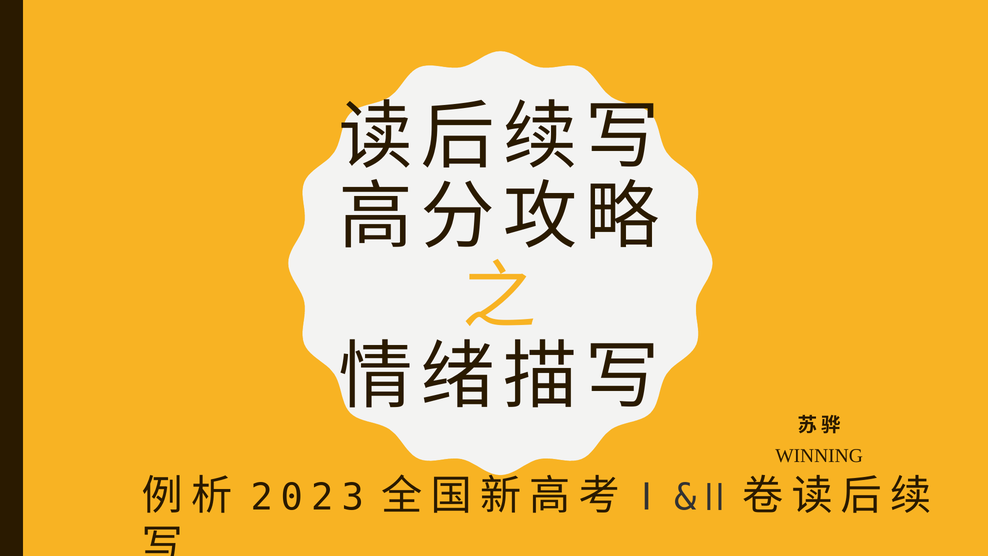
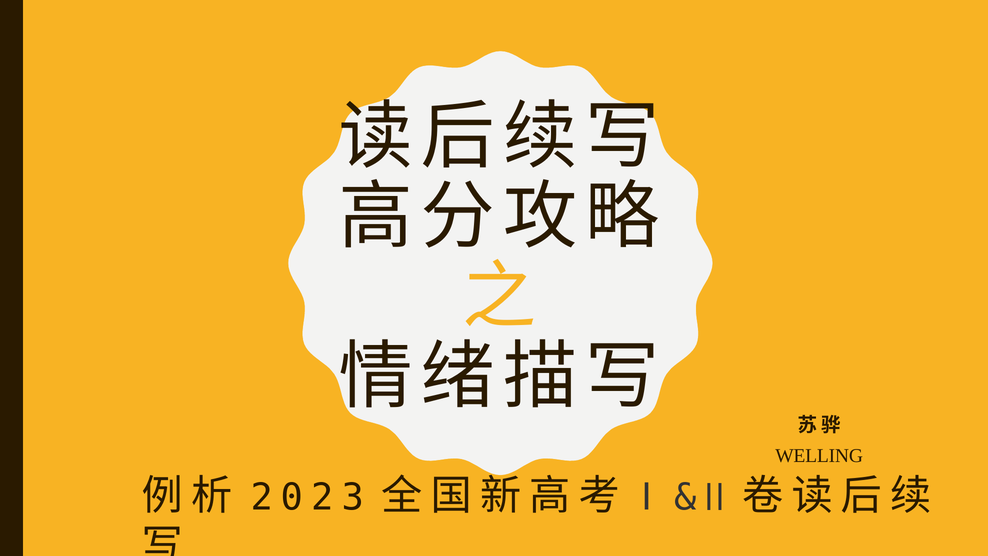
WINNING: WINNING -> WELLING
